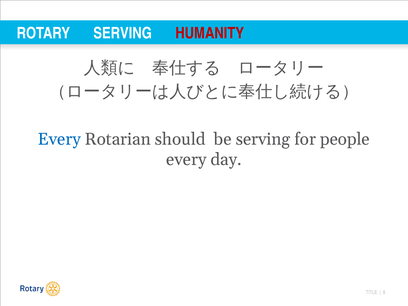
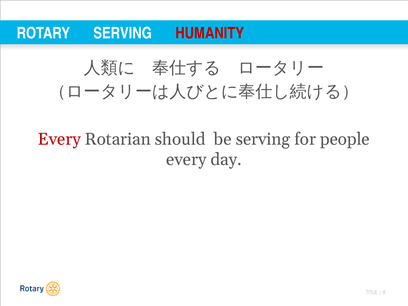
Every at (59, 139) colour: blue -> red
